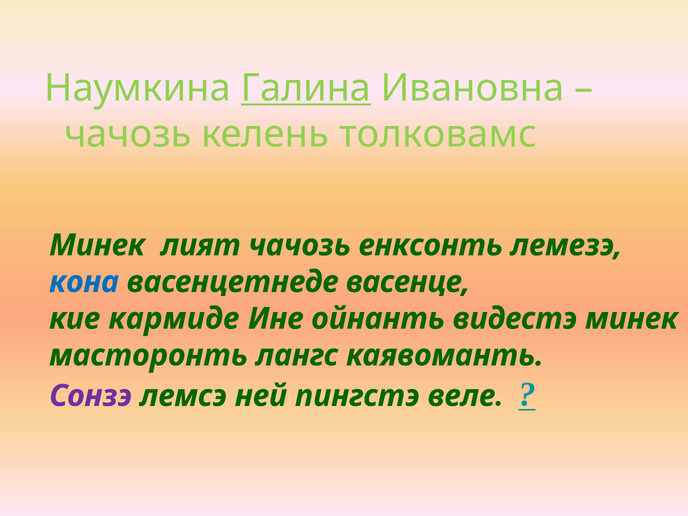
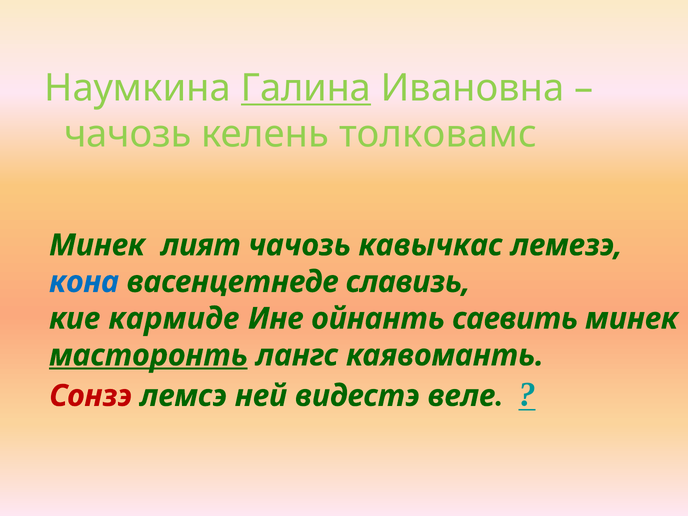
енксонть: енксонть -> кавычкас
васенце: васенце -> славизь
видестэ: видестэ -> саевить
масторонть underline: none -> present
Сонзэ colour: purple -> red
пингстэ: пингстэ -> видестэ
